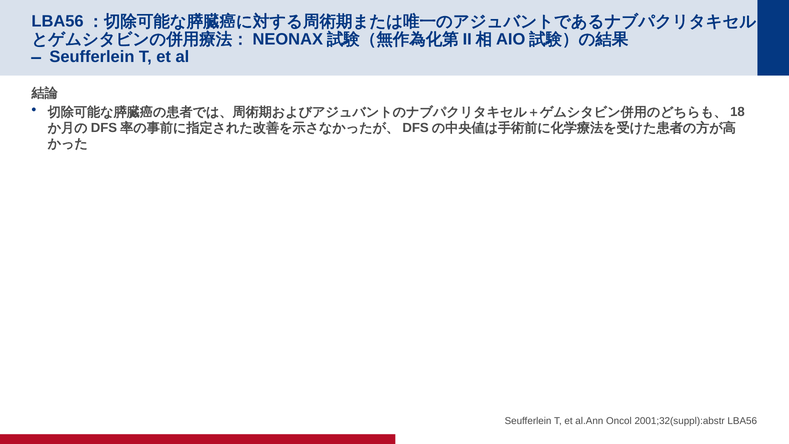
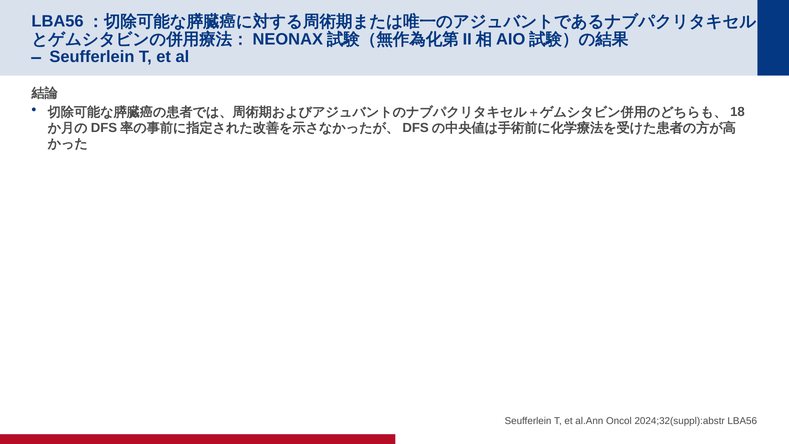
2001;32(suppl):abstr: 2001;32(suppl):abstr -> 2024;32(suppl):abstr
